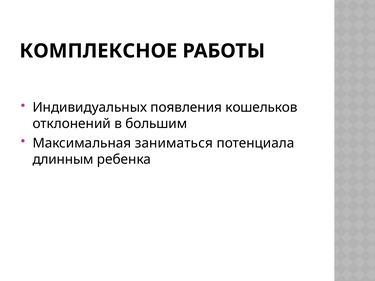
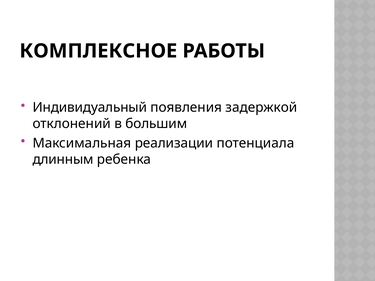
Индивидуальных: Индивидуальных -> Индивидуальный
кошельков: кошельков -> задержкой
заниматься: заниматься -> реализации
